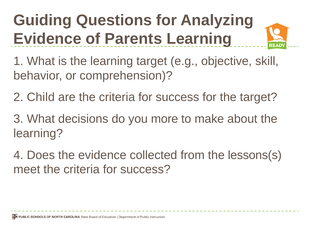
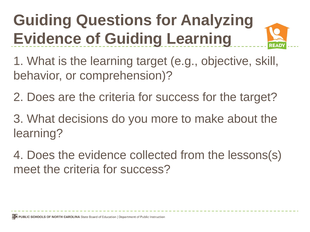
of Parents: Parents -> Guiding
2 Child: Child -> Does
